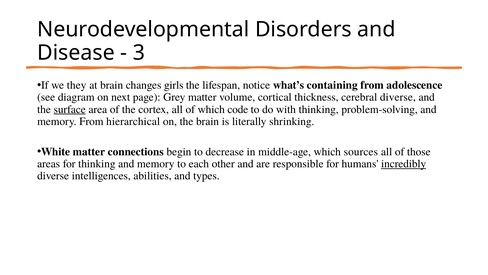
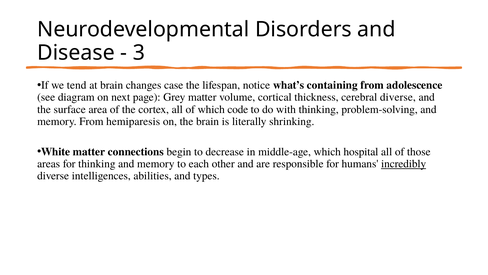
they: they -> tend
girls: girls -> case
surface underline: present -> none
hierarchical: hierarchical -> hemiparesis
sources: sources -> hospital
